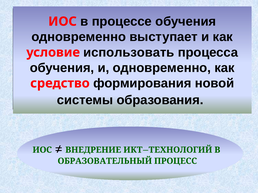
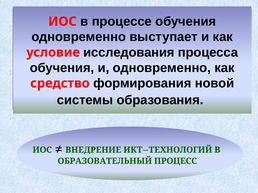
использовать: использовать -> исследования
